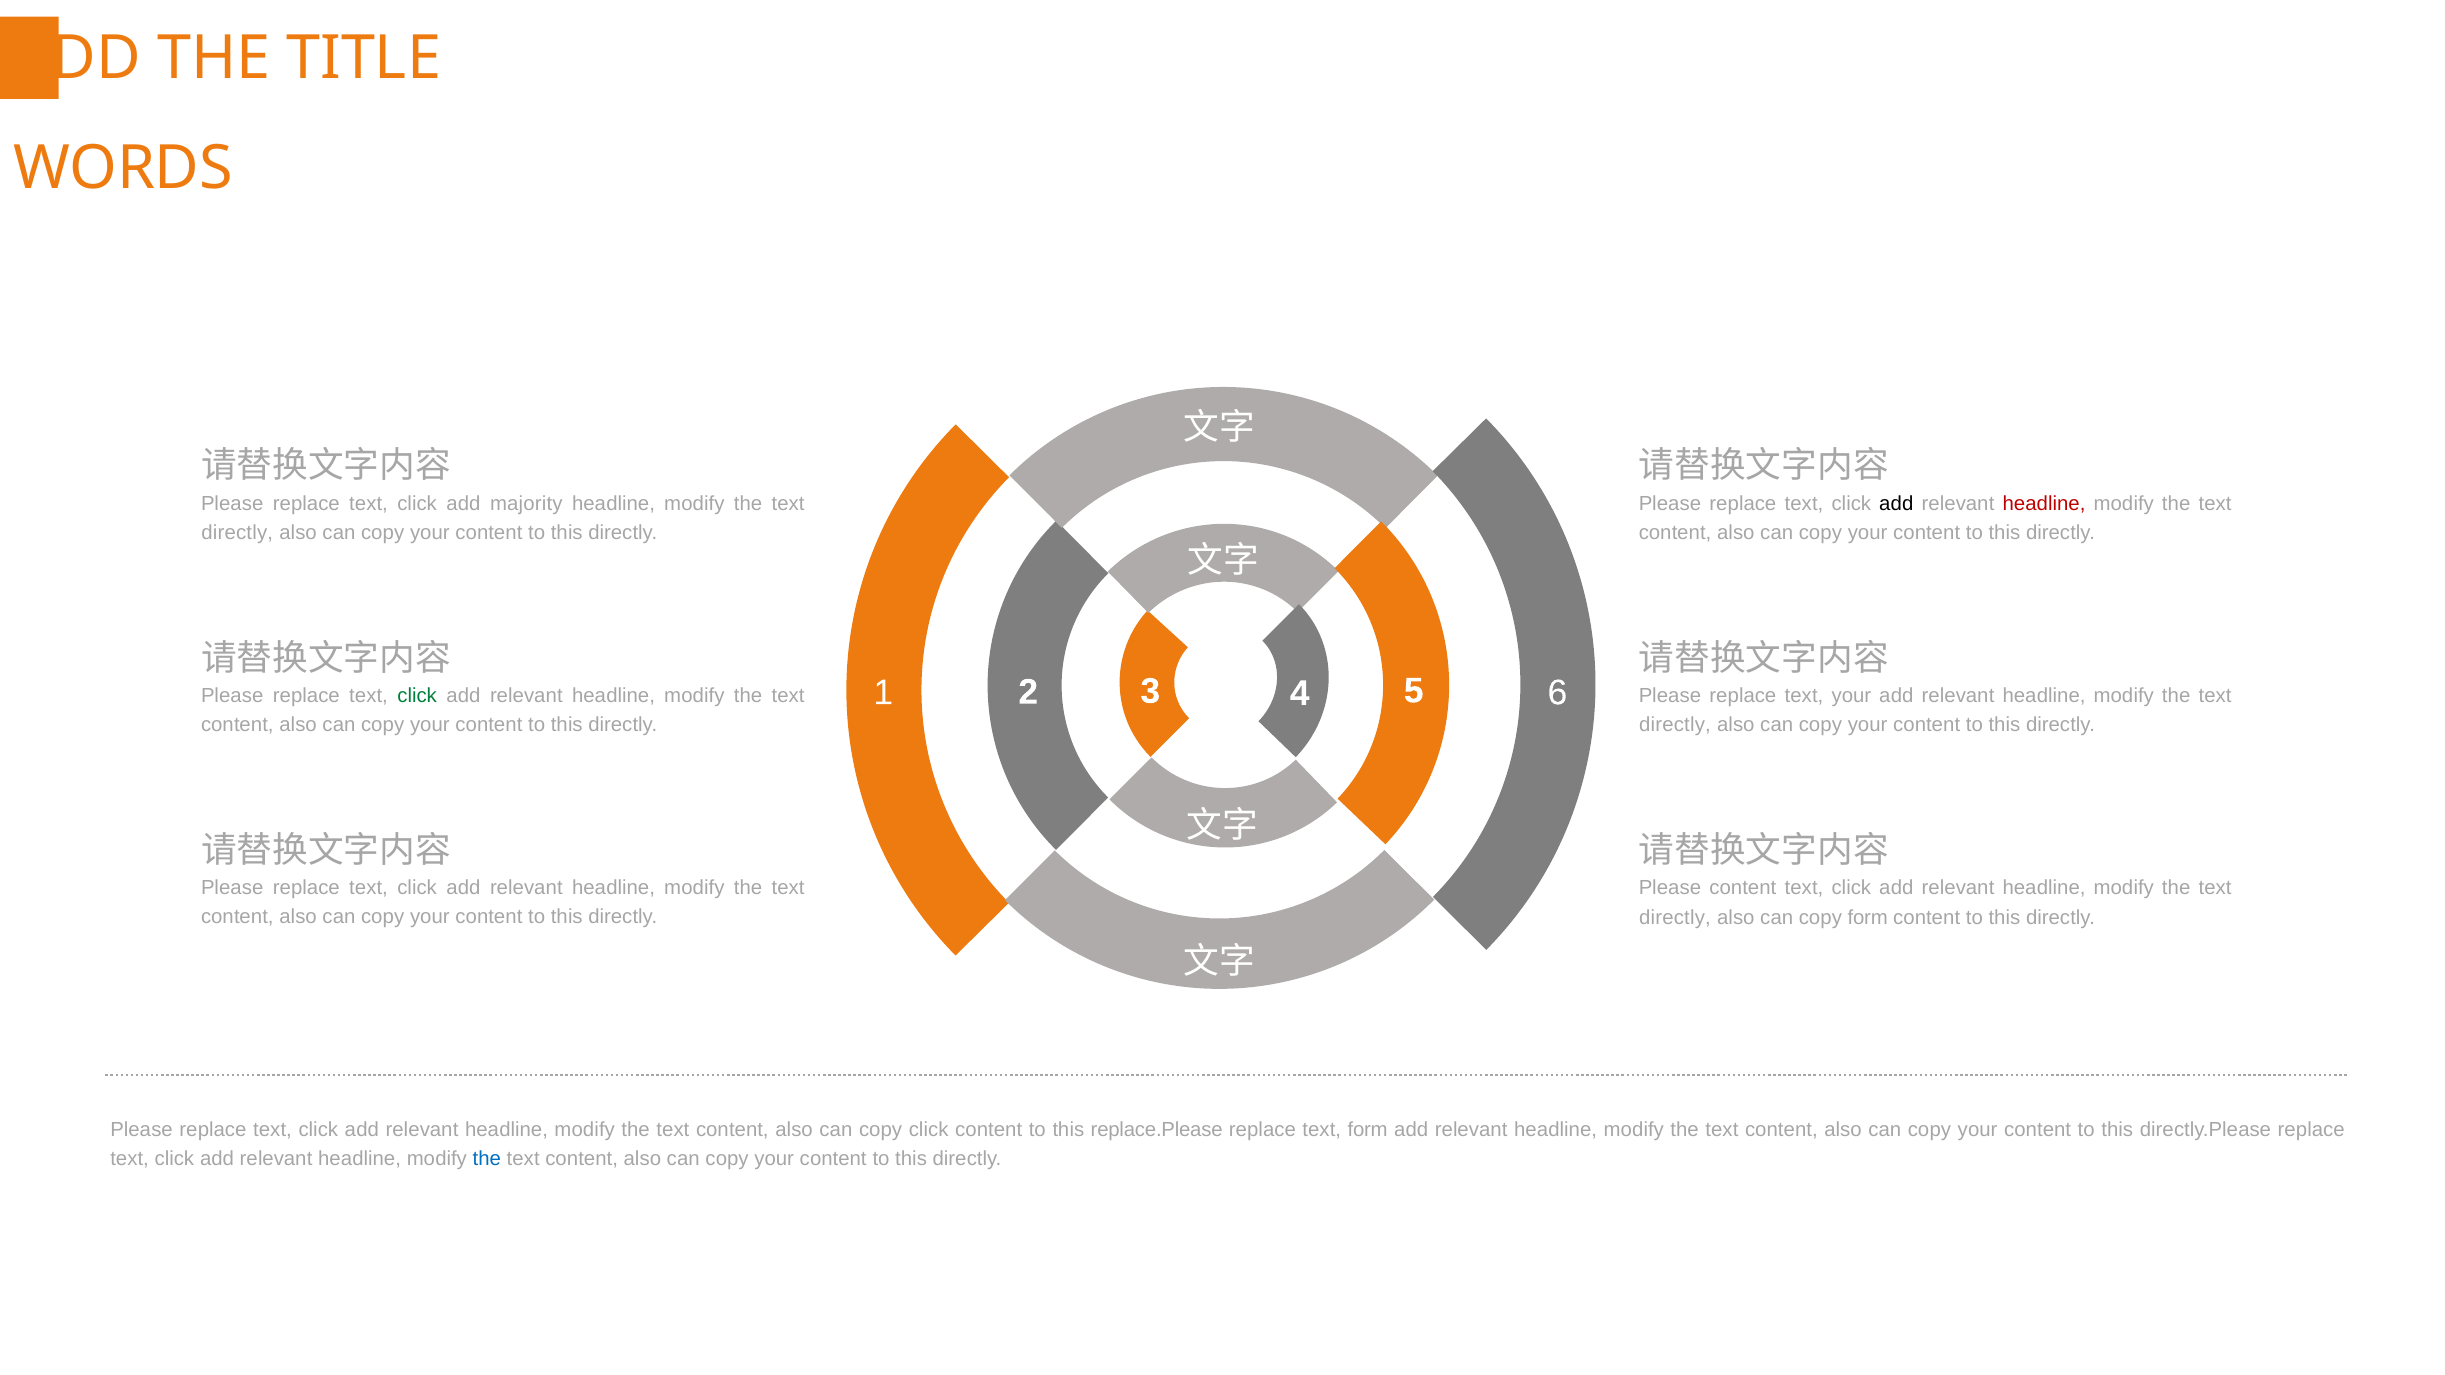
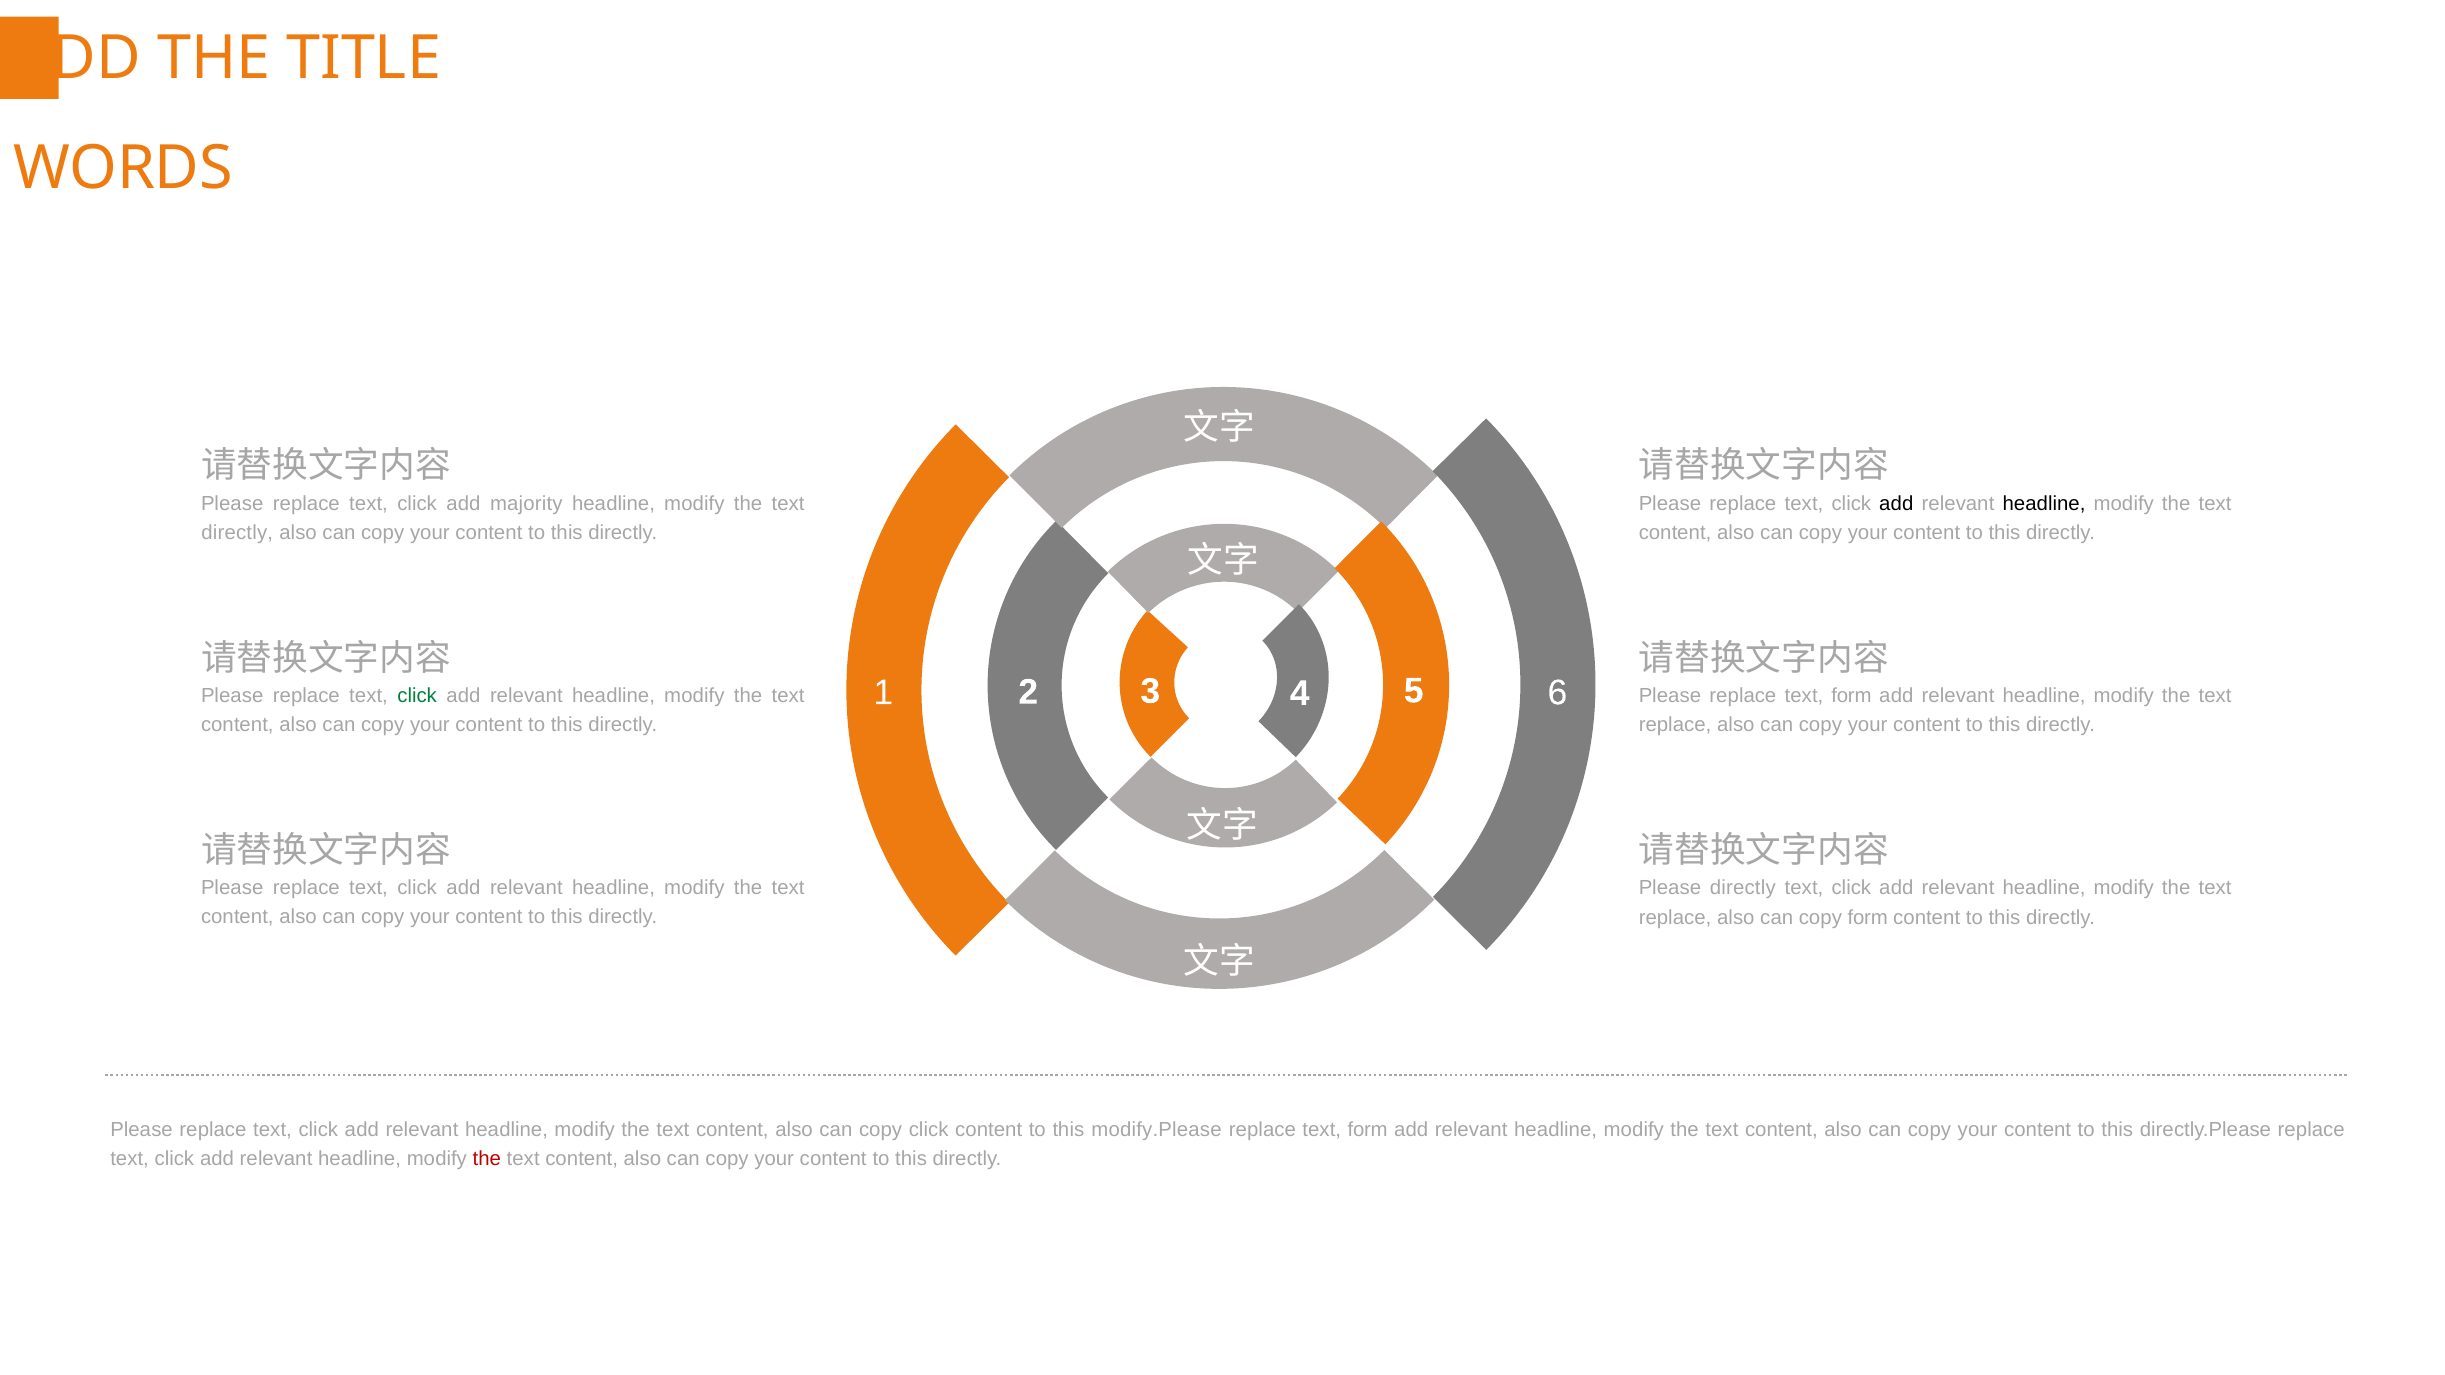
headline at (2044, 504) colour: red -> black
Please replace text your: your -> form
directly at (1675, 725): directly -> replace
Please content: content -> directly
directly at (1675, 918): directly -> replace
replace.Please: replace.Please -> modify.Please
the at (487, 1159) colour: blue -> red
